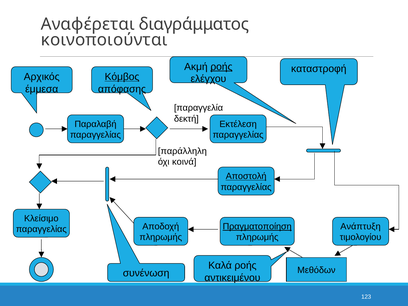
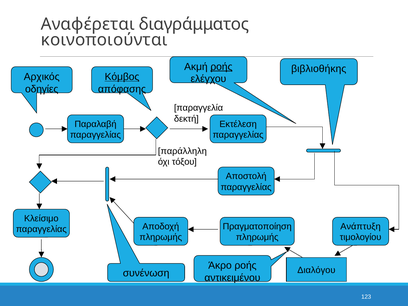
καταστροφή: καταστροφή -> βιβλιοθήκης
έμμεσα: έμμεσα -> οδηγίες
κοινά: κοινά -> τόξου
Αποστολή underline: present -> none
Πραγματοποίηση underline: present -> none
Καλά: Καλά -> Άκρο
Μεθόδων: Μεθόδων -> Διαλόγου
